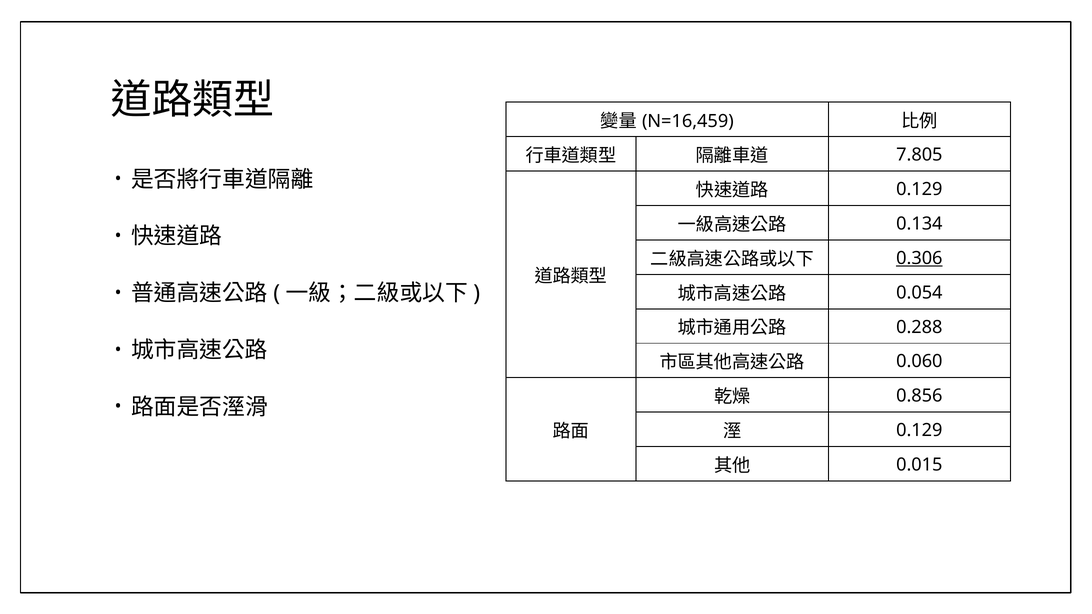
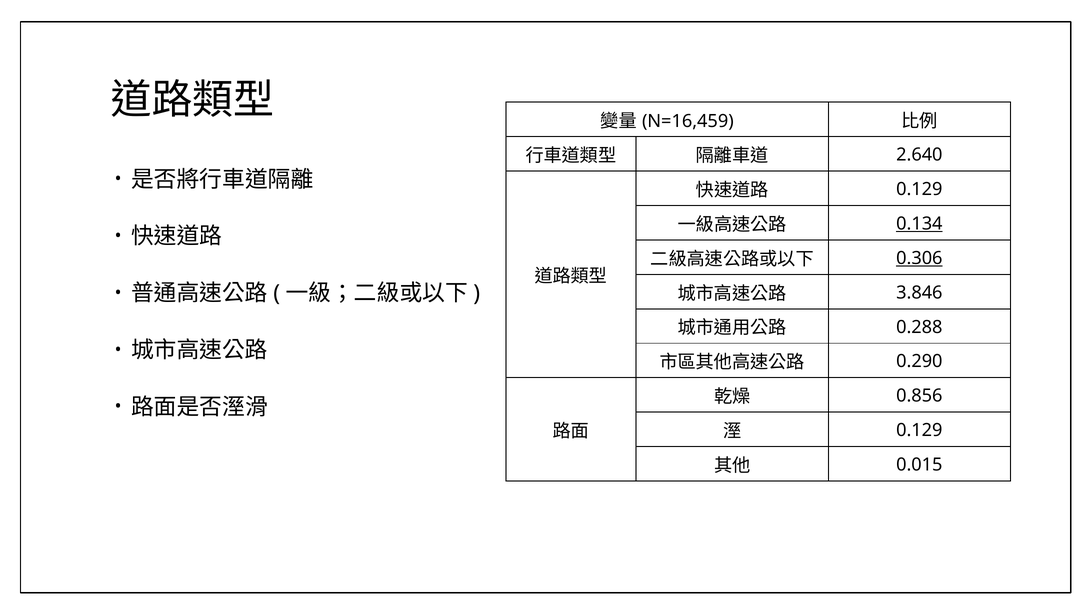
7.805: 7.805 -> 2.640
0.134 underline: none -> present
0.054: 0.054 -> 3.846
0.060: 0.060 -> 0.290
